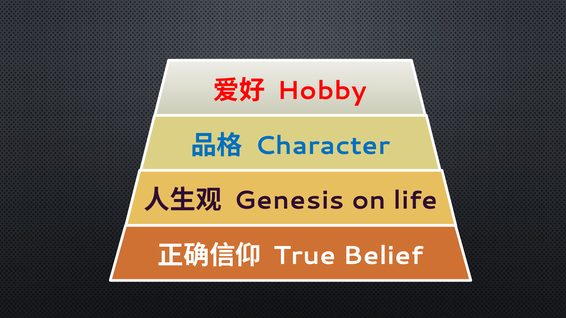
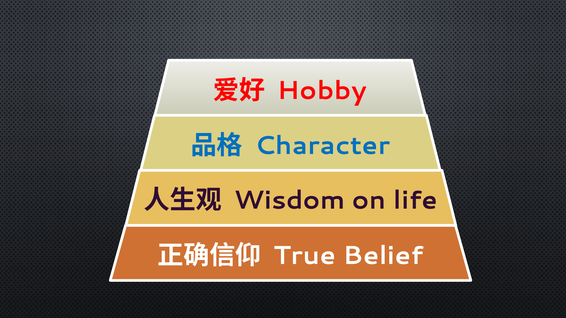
Genesis: Genesis -> Wisdom
